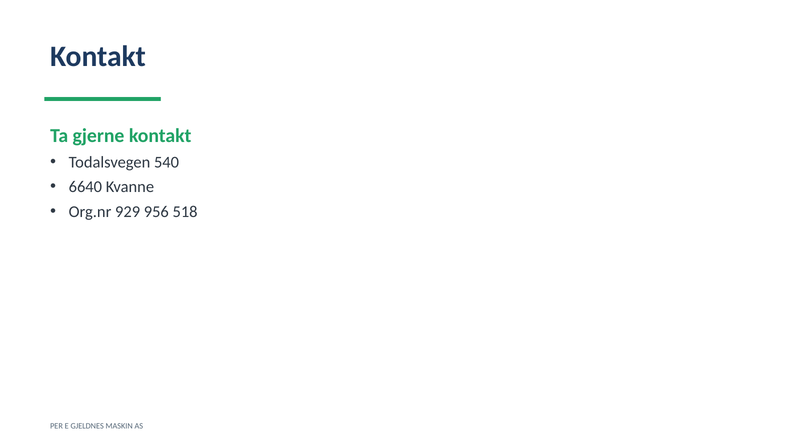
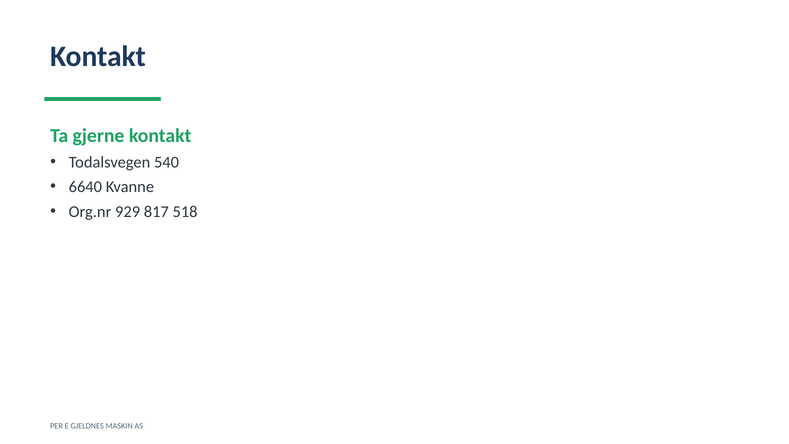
956: 956 -> 817
